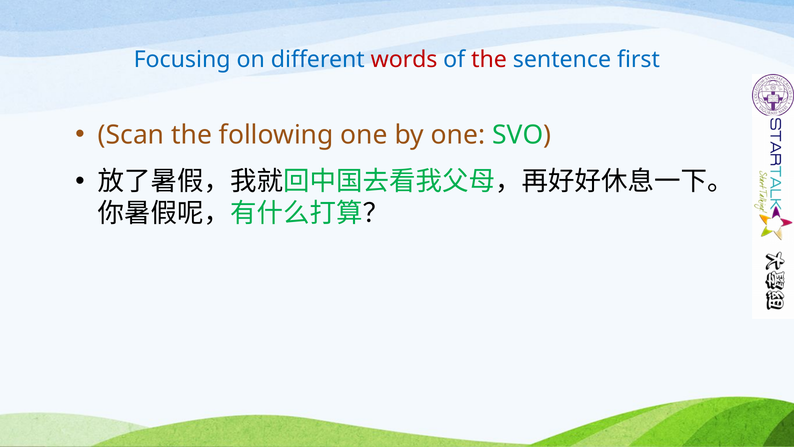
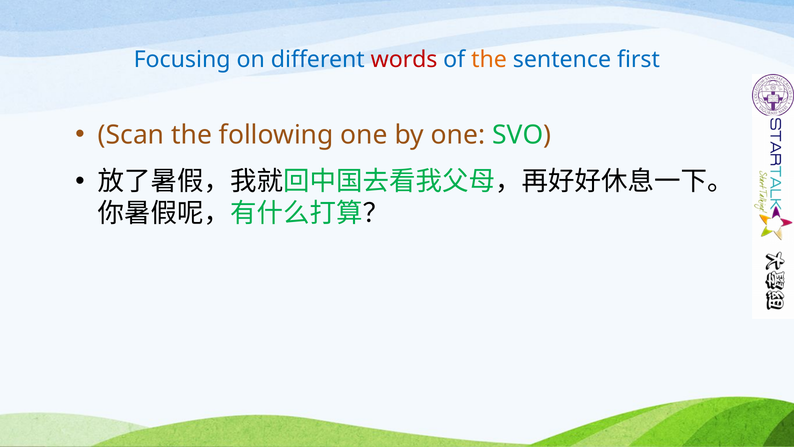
the at (489, 59) colour: red -> orange
